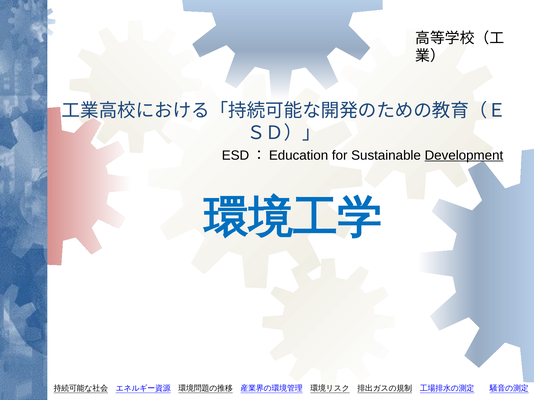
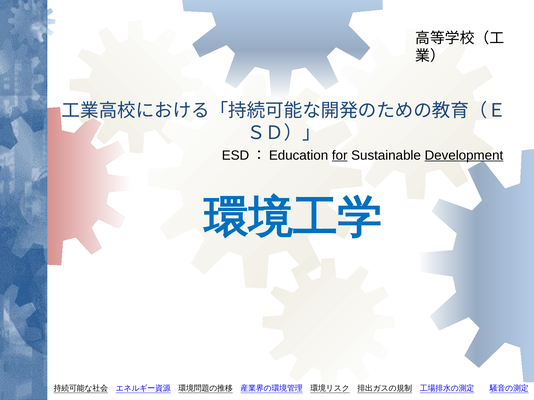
for underline: none -> present
